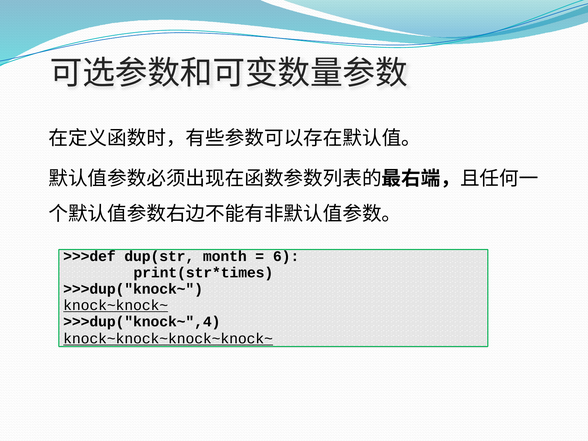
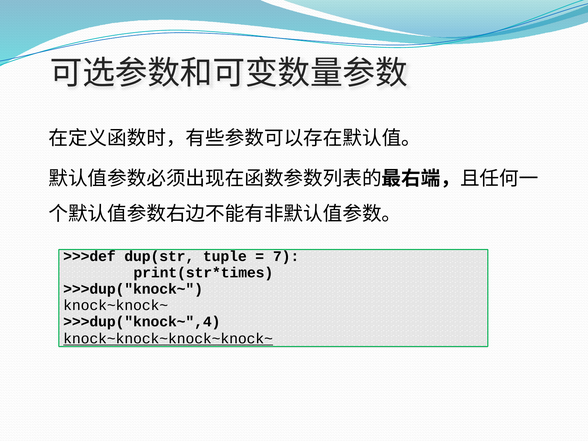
month: month -> tuple
6: 6 -> 7
knock~knock~ underline: present -> none
